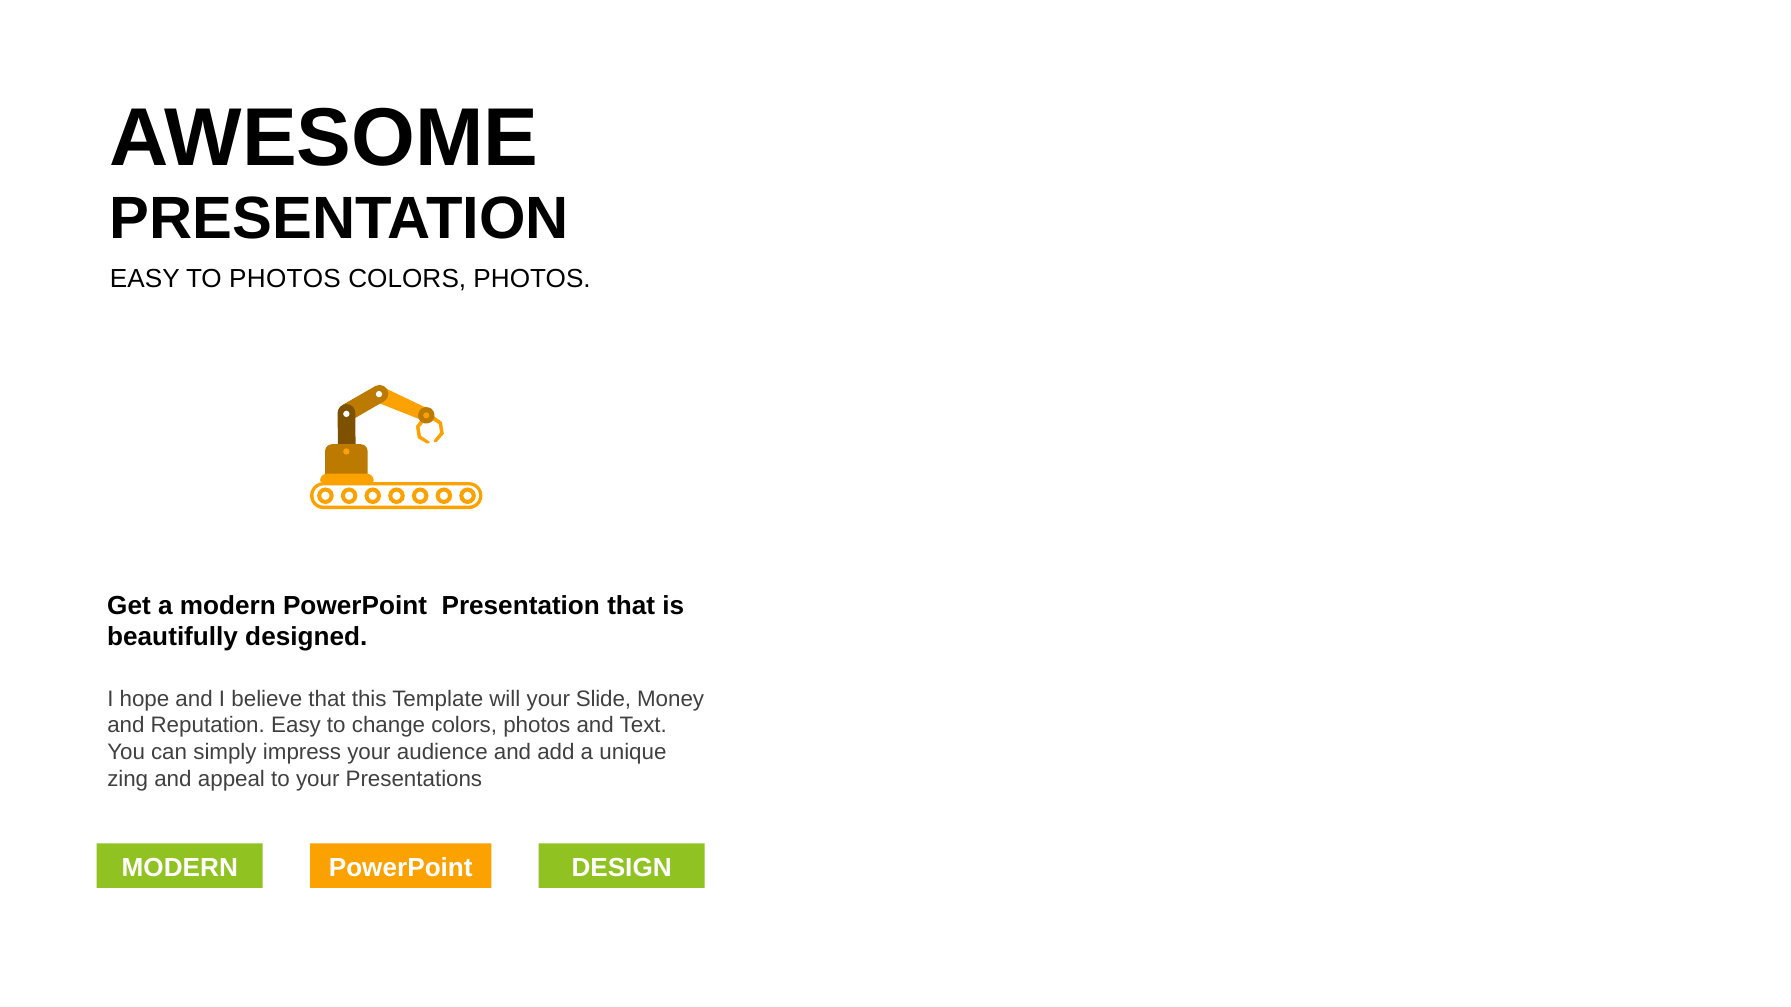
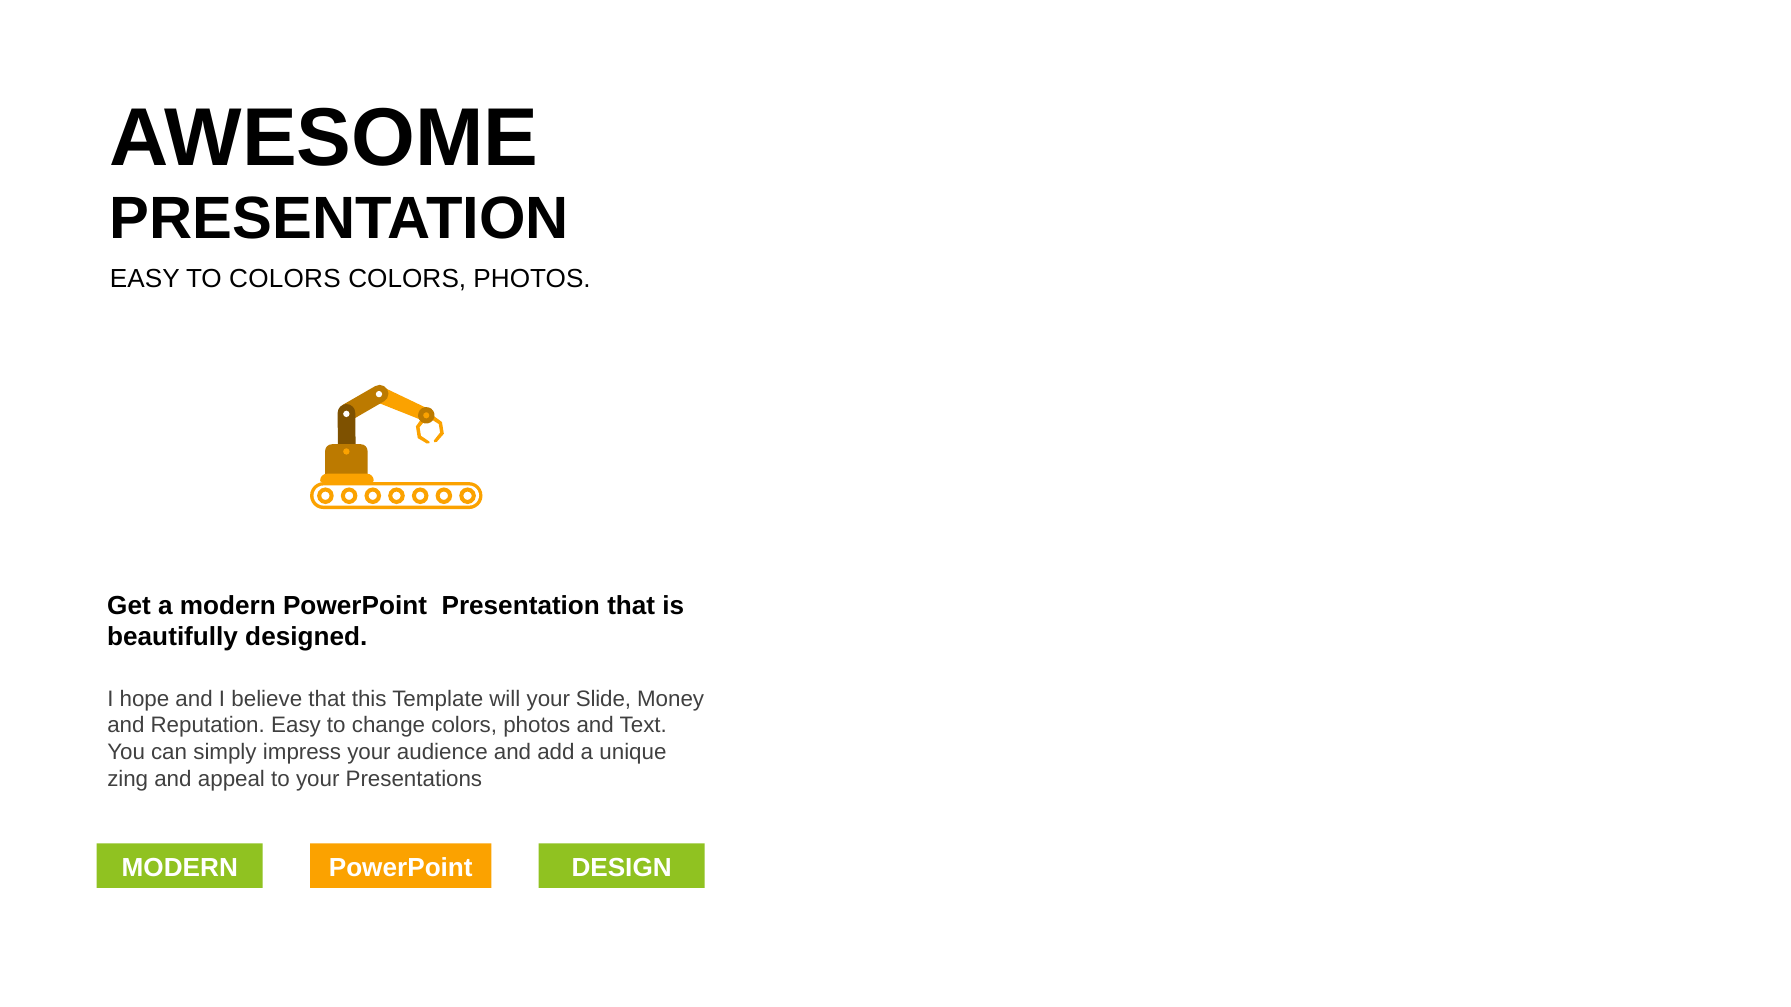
TO PHOTOS: PHOTOS -> COLORS
